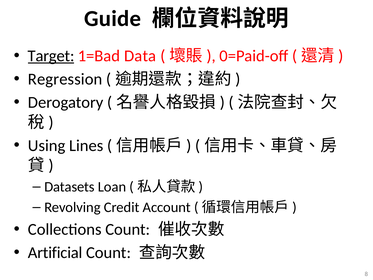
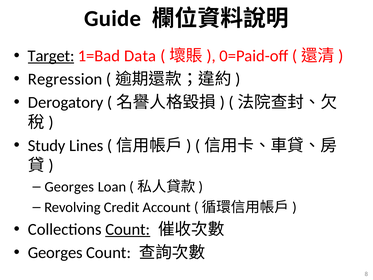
Using: Using -> Study
Datasets at (69, 187): Datasets -> Georges
Count at (128, 229) underline: none -> present
Artificial at (55, 252): Artificial -> Georges
